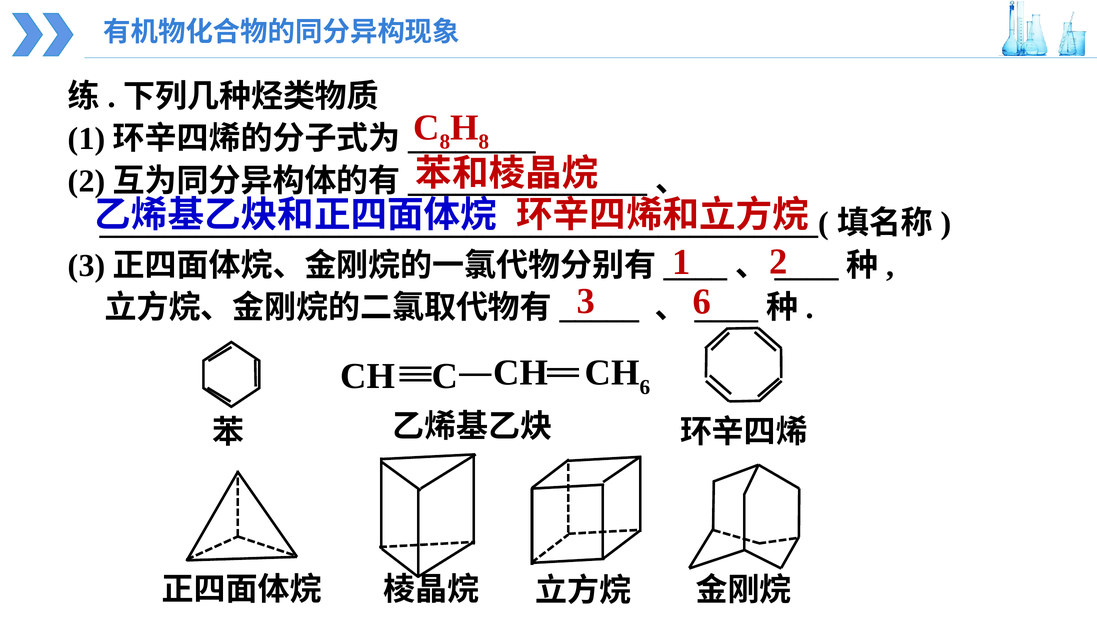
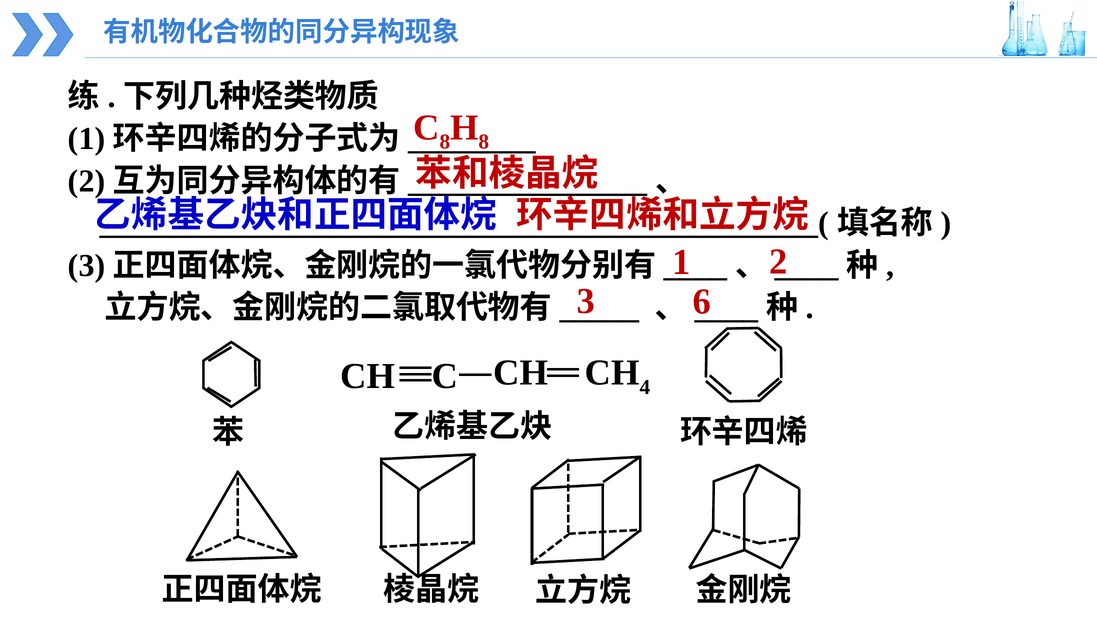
CH 6: 6 -> 4
